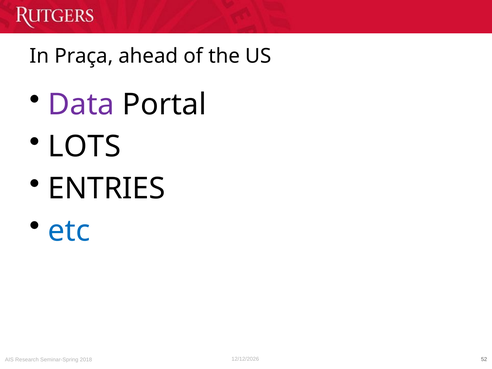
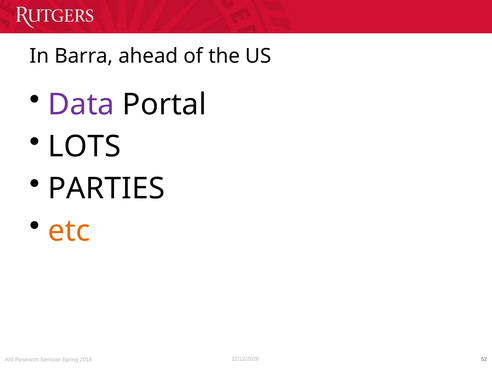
Praça: Praça -> Barra
ENTRIES: ENTRIES -> PARTIES
etc colour: blue -> orange
